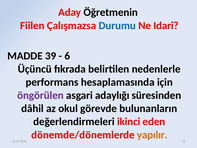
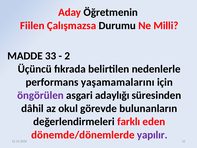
Durumu colour: blue -> black
Idari: Idari -> Milli
39: 39 -> 33
6: 6 -> 2
hesaplamasında: hesaplamasında -> yaşamamalarını
ikinci: ikinci -> farklı
yapılır colour: orange -> purple
